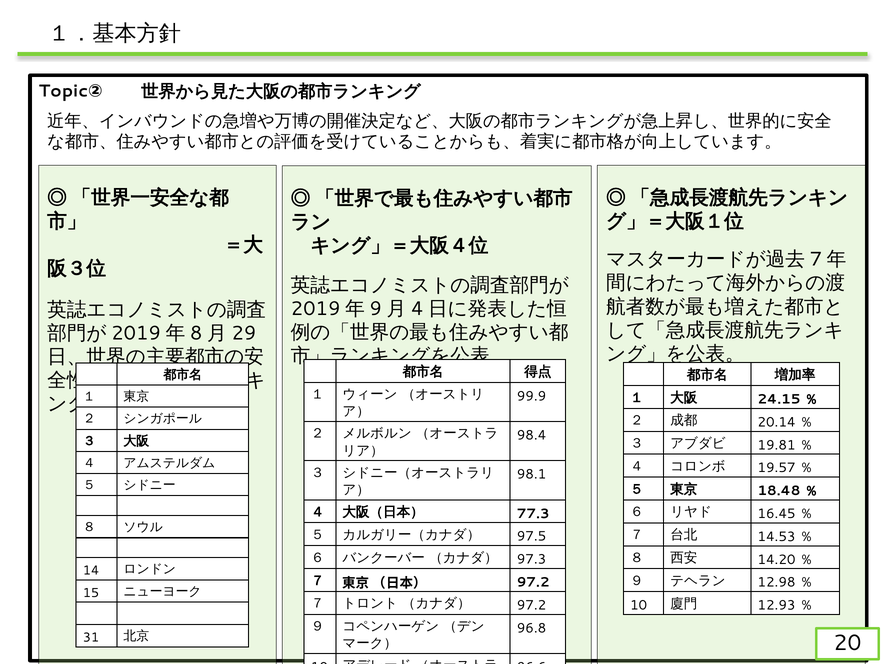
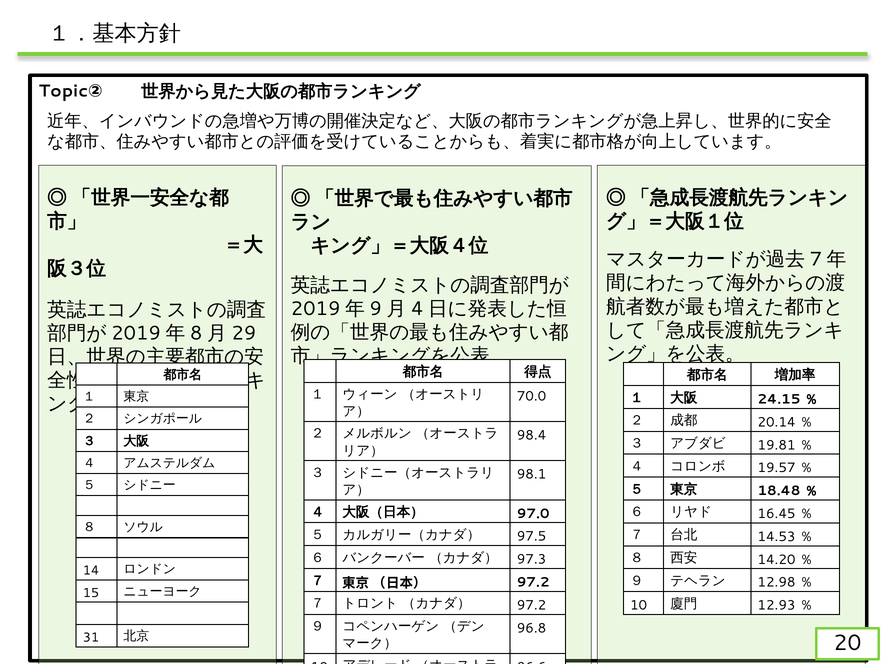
99.9: 99.9 -> 70.0
77.3: 77.3 -> 97.0
